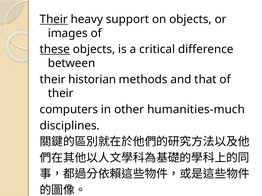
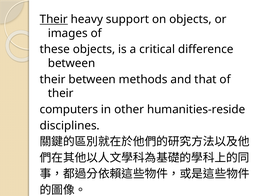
these underline: present -> none
their historian: historian -> between
humanities-much: humanities-much -> humanities-reside
